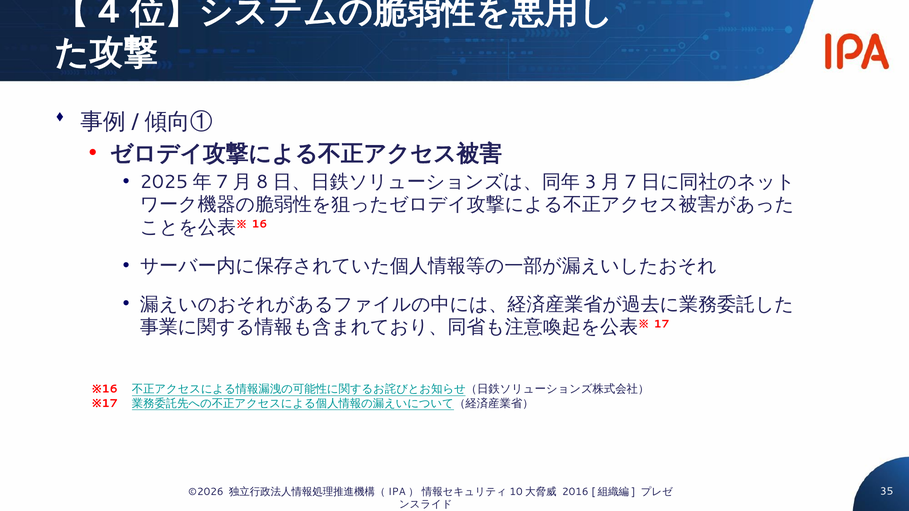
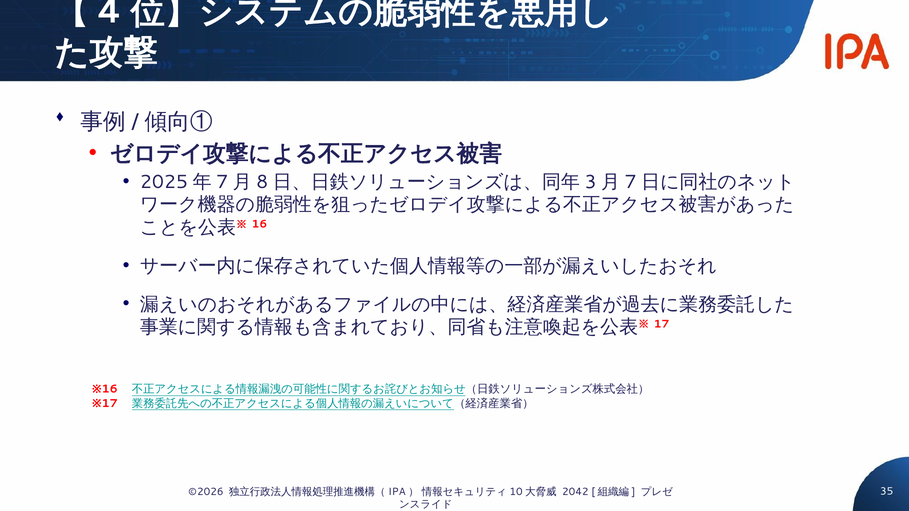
2016: 2016 -> 2042
